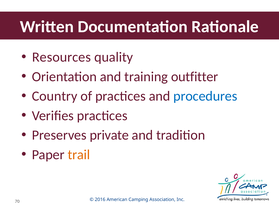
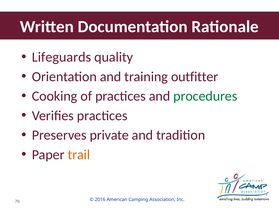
Resources: Resources -> Lifeguards
Country: Country -> Cooking
procedures colour: blue -> green
